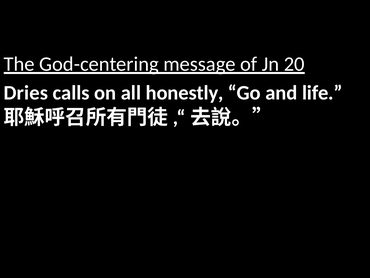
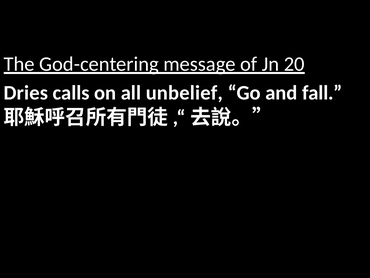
honestly: honestly -> unbelief
life: life -> fall
